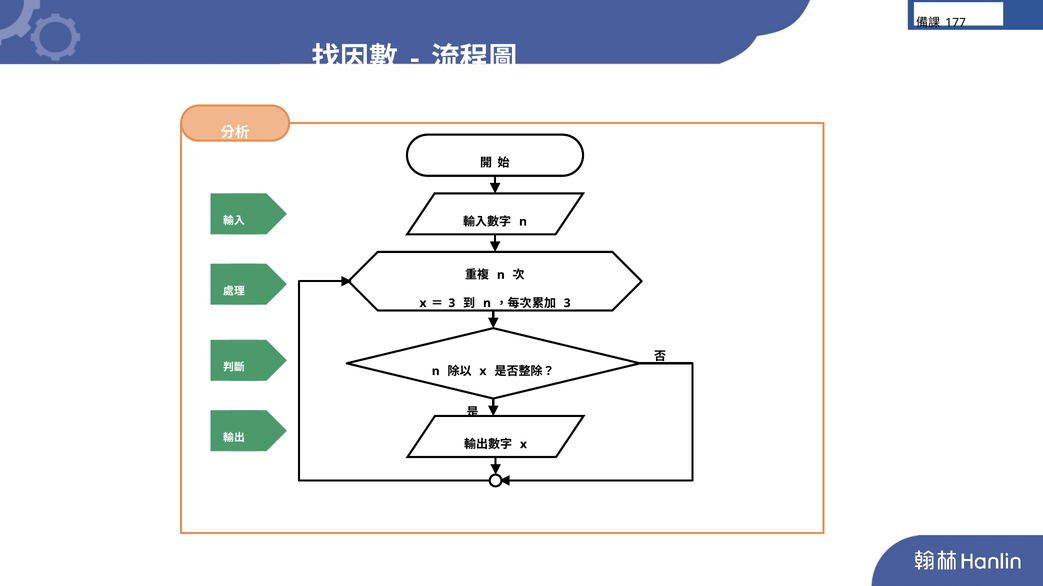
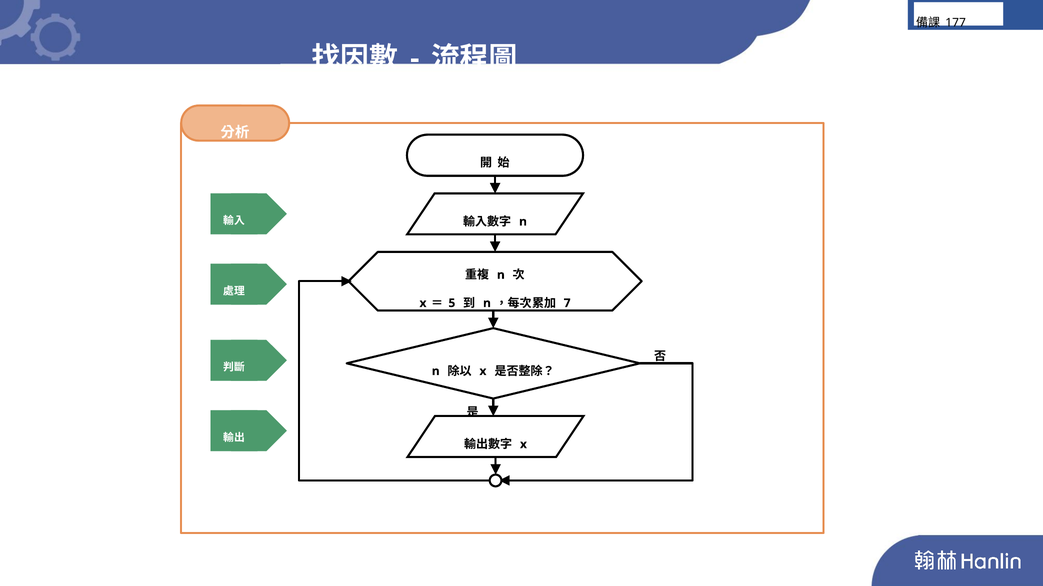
3 at (452, 303): 3 -> 5
3 at (567, 303): 3 -> 7
